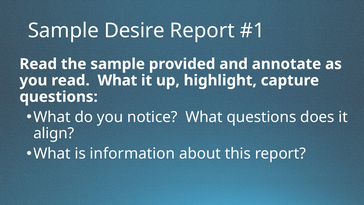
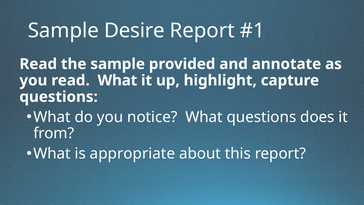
align: align -> from
information: information -> appropriate
